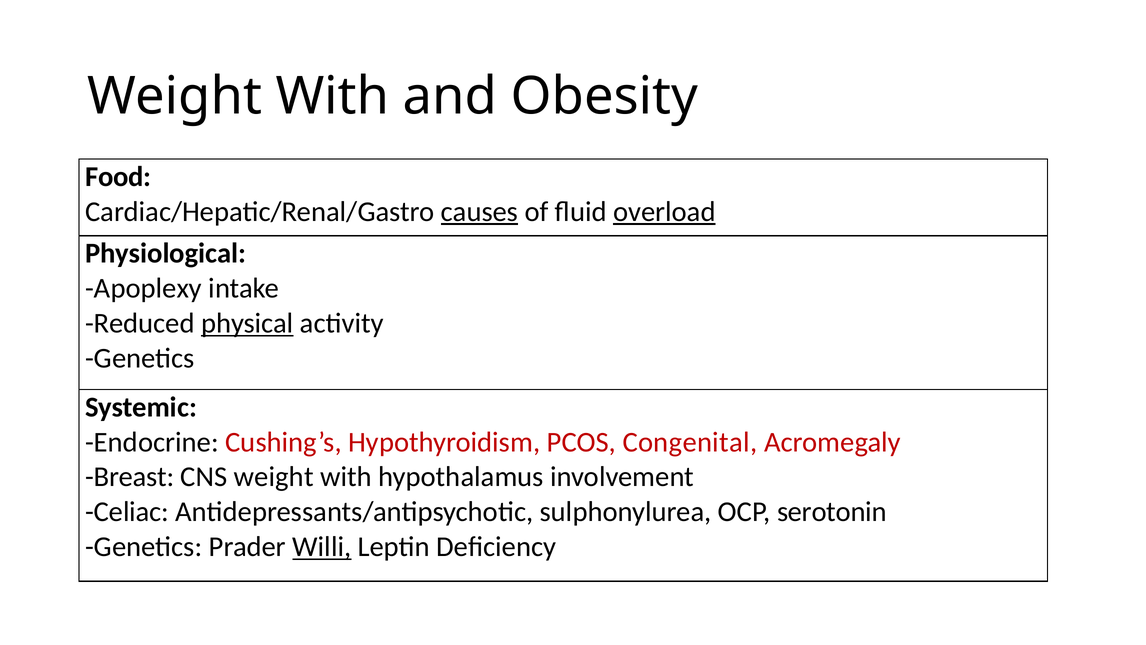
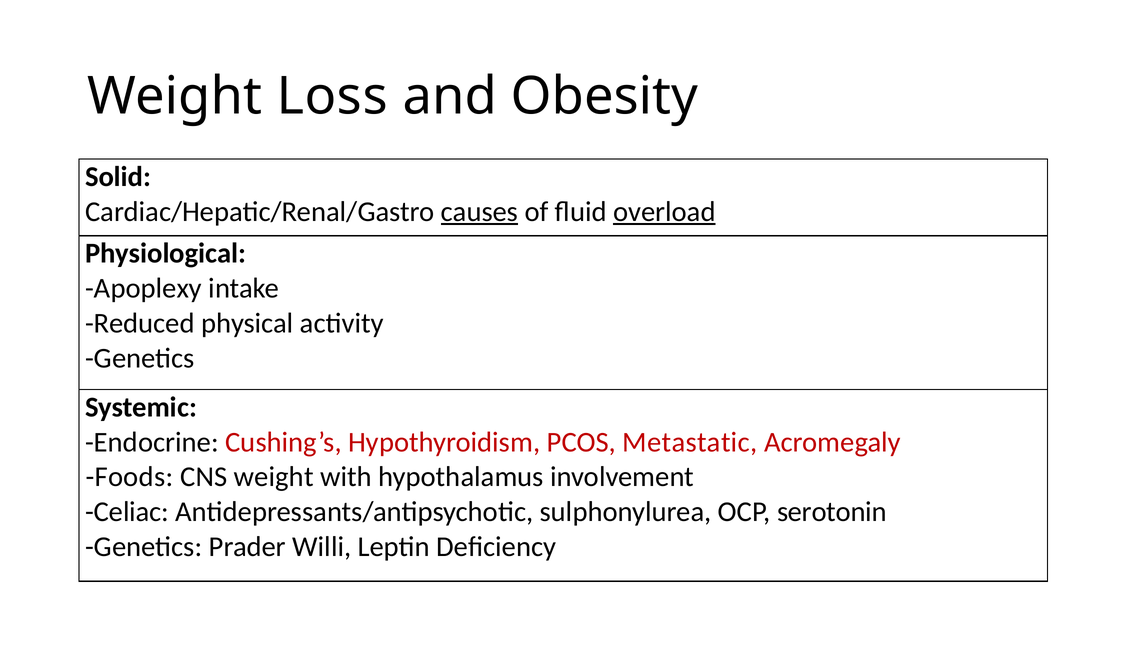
With at (332, 96): With -> Loss
Food: Food -> Solid
physical underline: present -> none
Congenital: Congenital -> Metastatic
Breast: Breast -> Foods
Willi underline: present -> none
